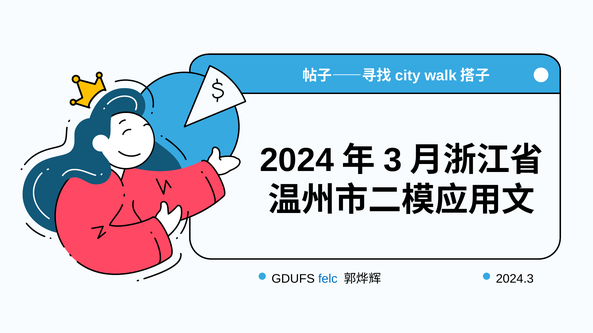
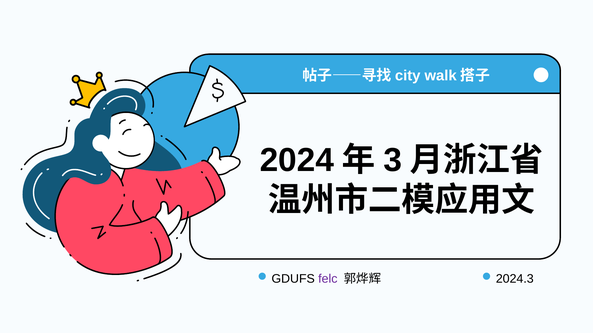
felc colour: blue -> purple
